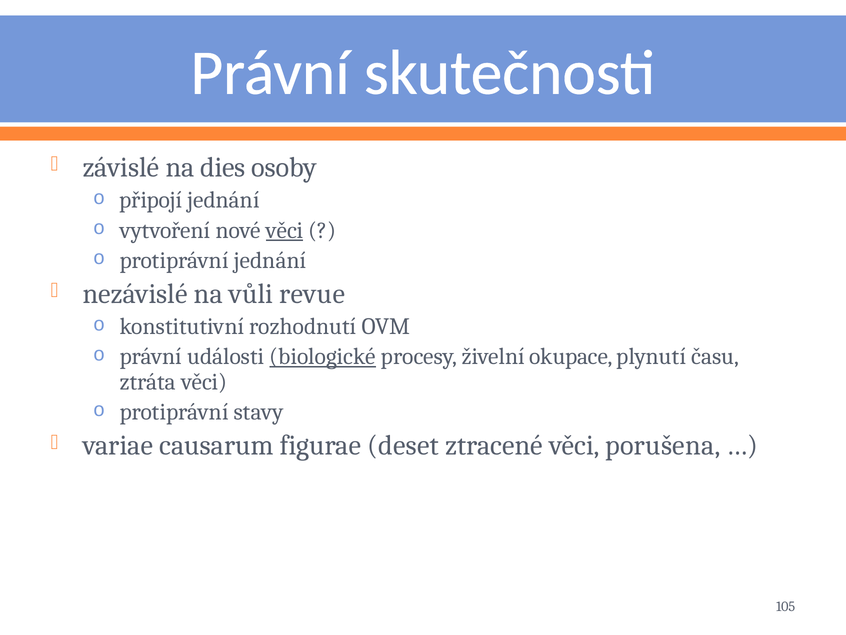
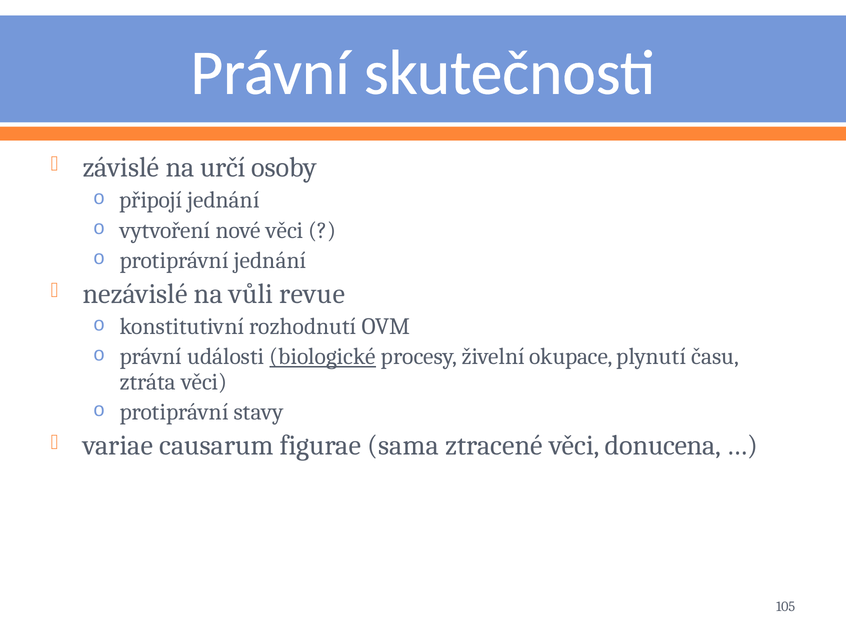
dies: dies -> určí
věci at (285, 230) underline: present -> none
deset: deset -> sama
porušena: porušena -> donucena
